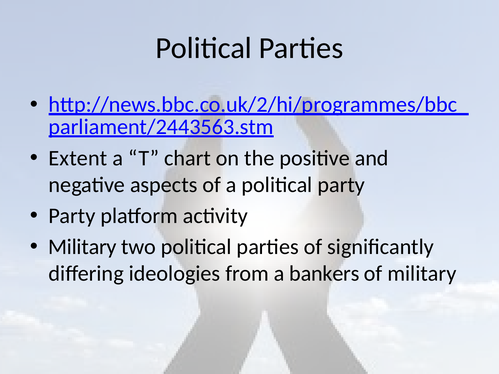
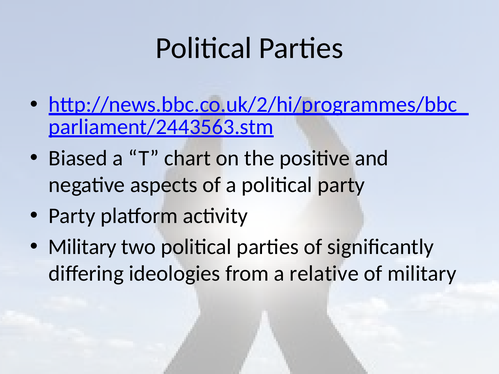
Extent: Extent -> Biased
bankers: bankers -> relative
